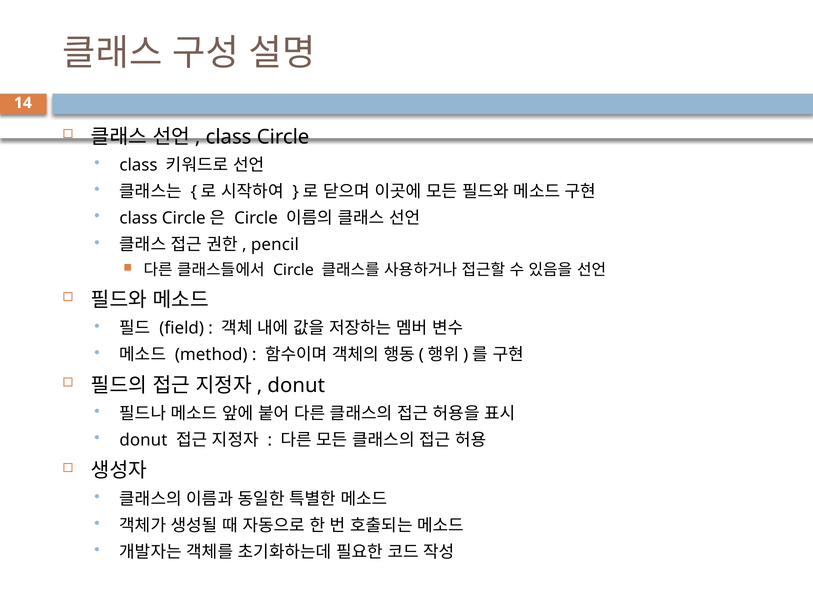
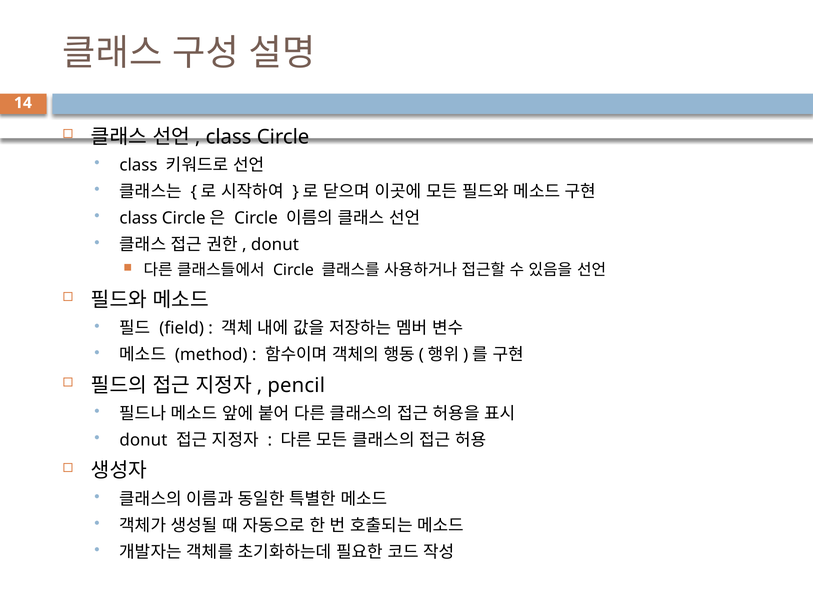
pencil at (275, 245): pencil -> donut
donut at (296, 385): donut -> pencil
